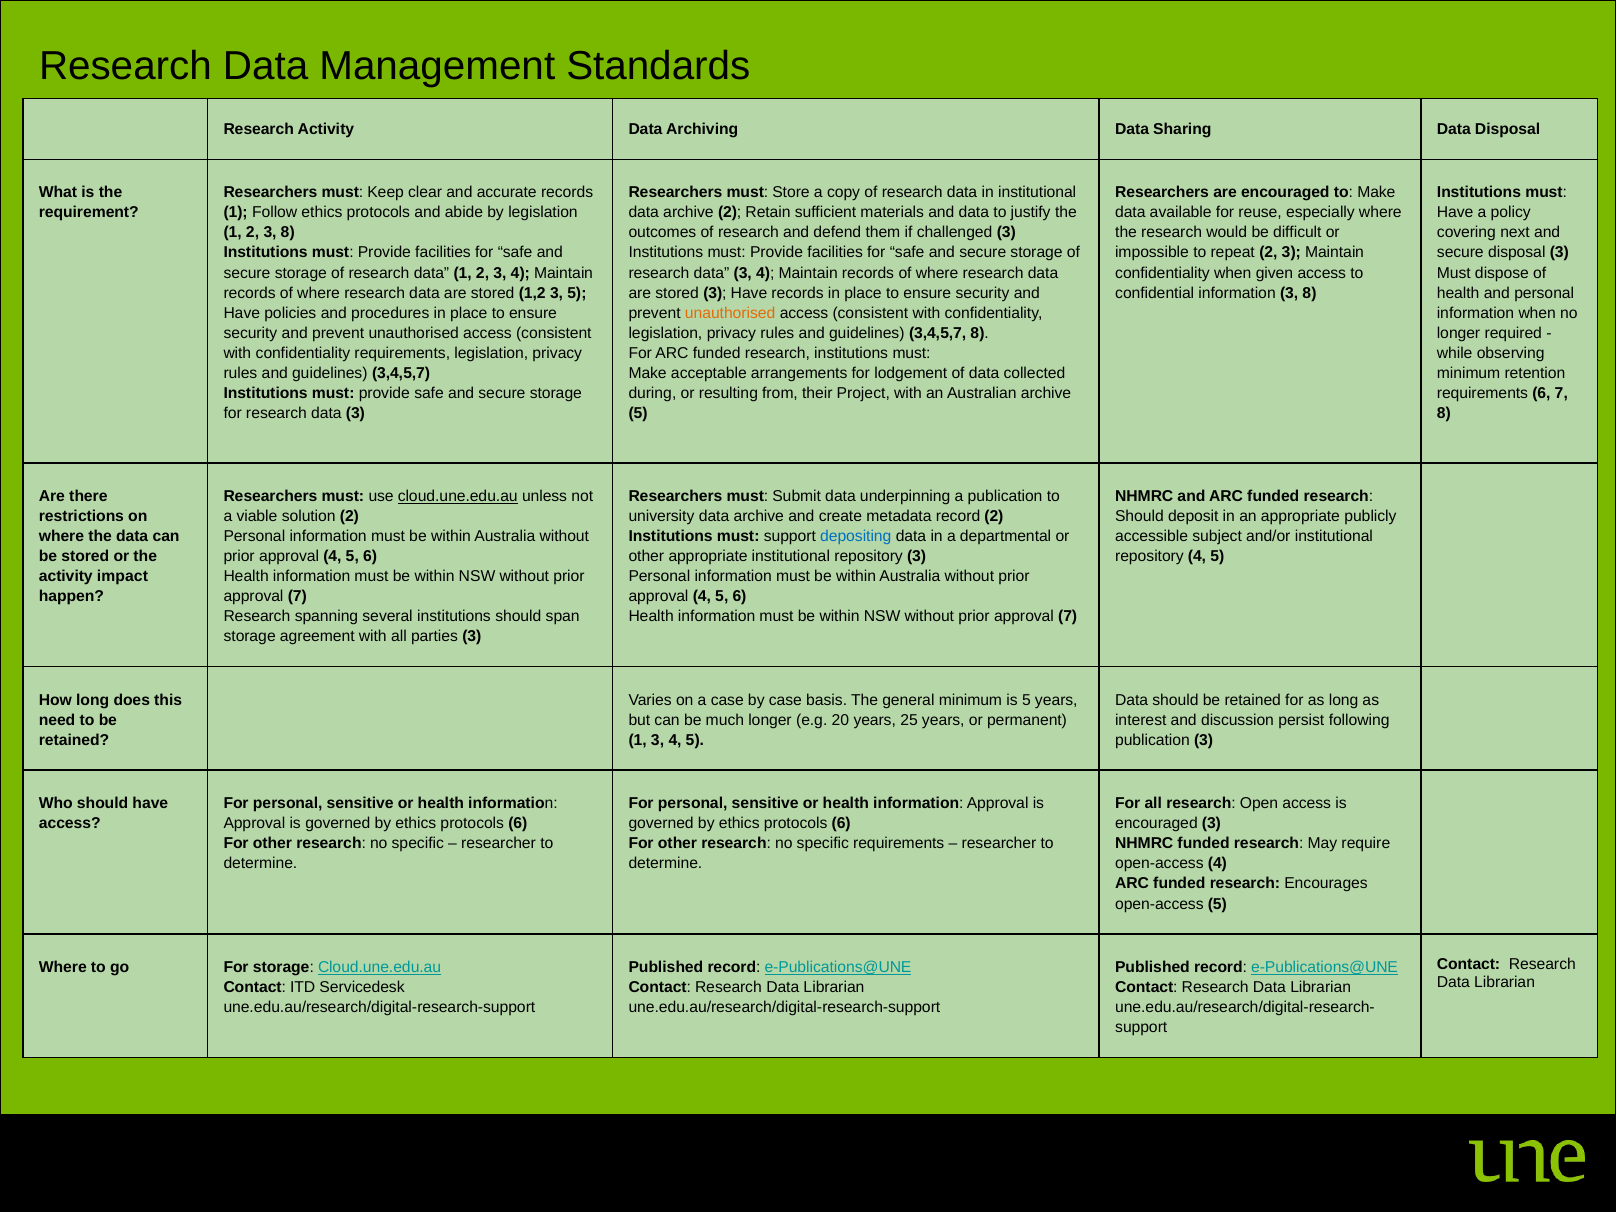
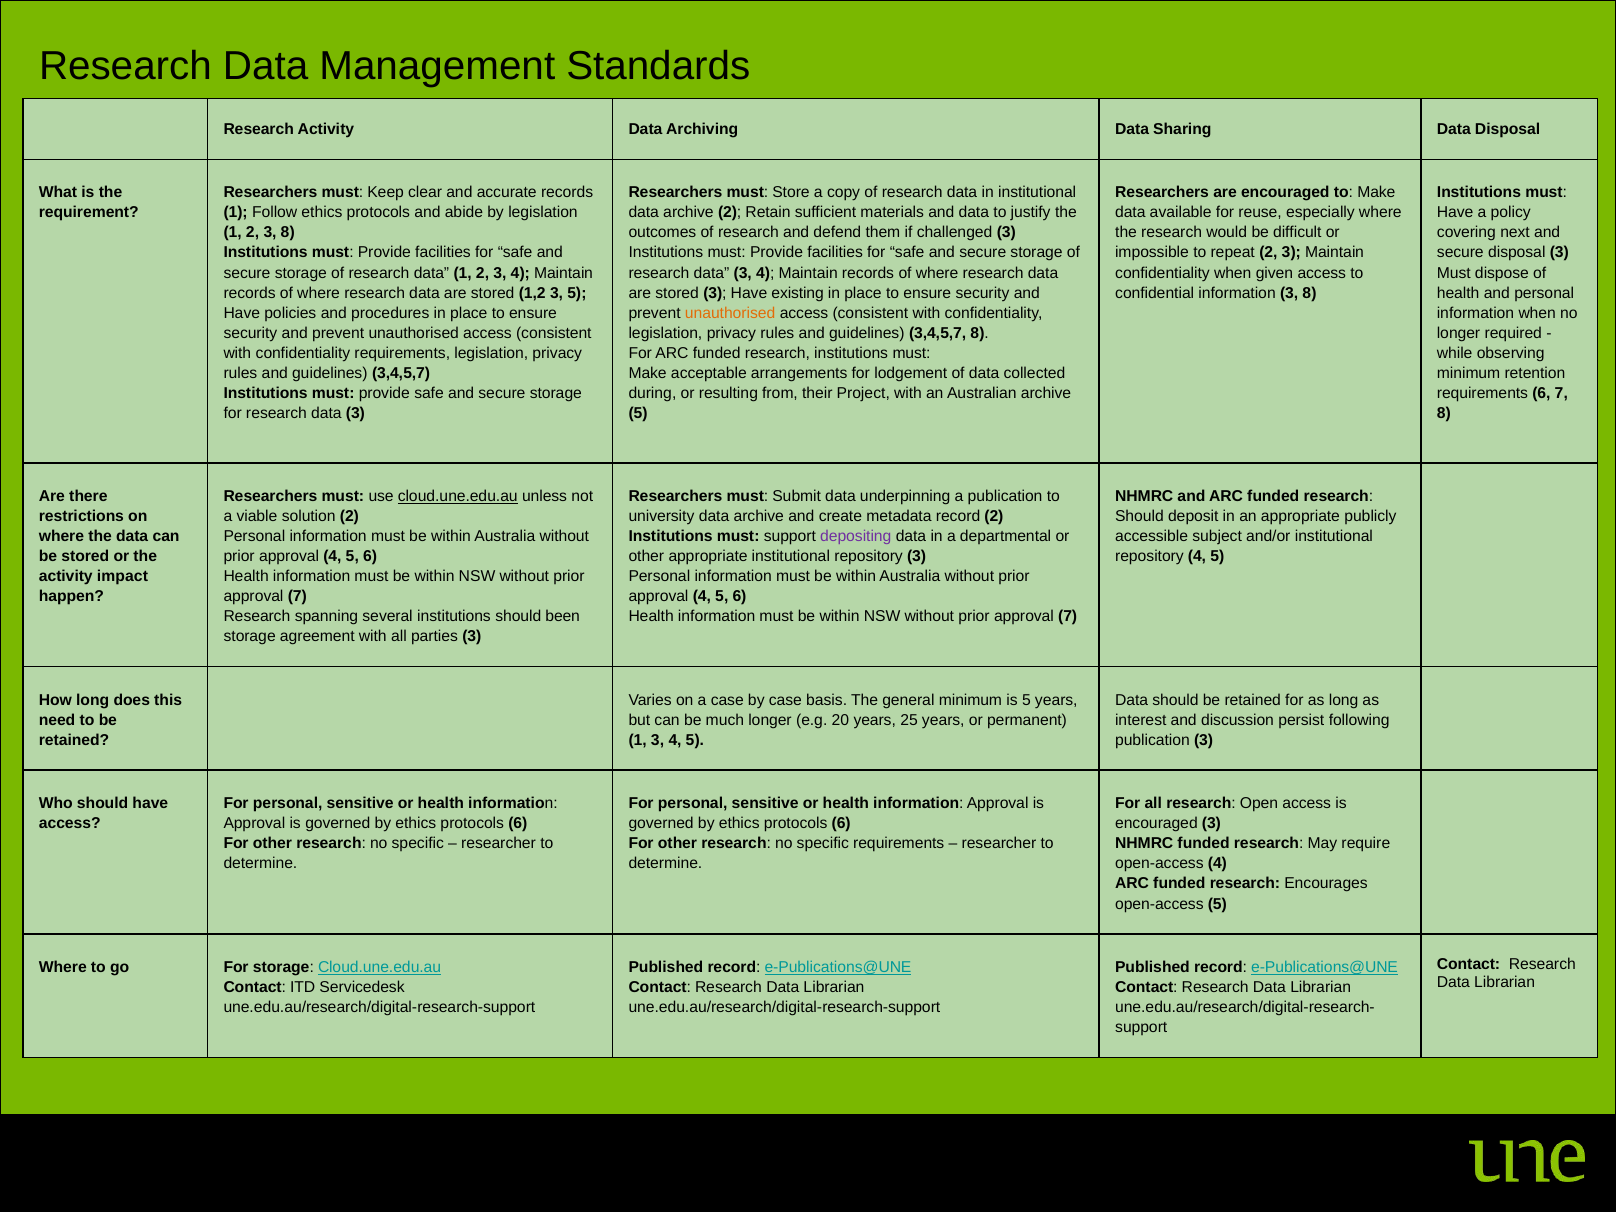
Have records: records -> existing
depositing colour: blue -> purple
span: span -> been
